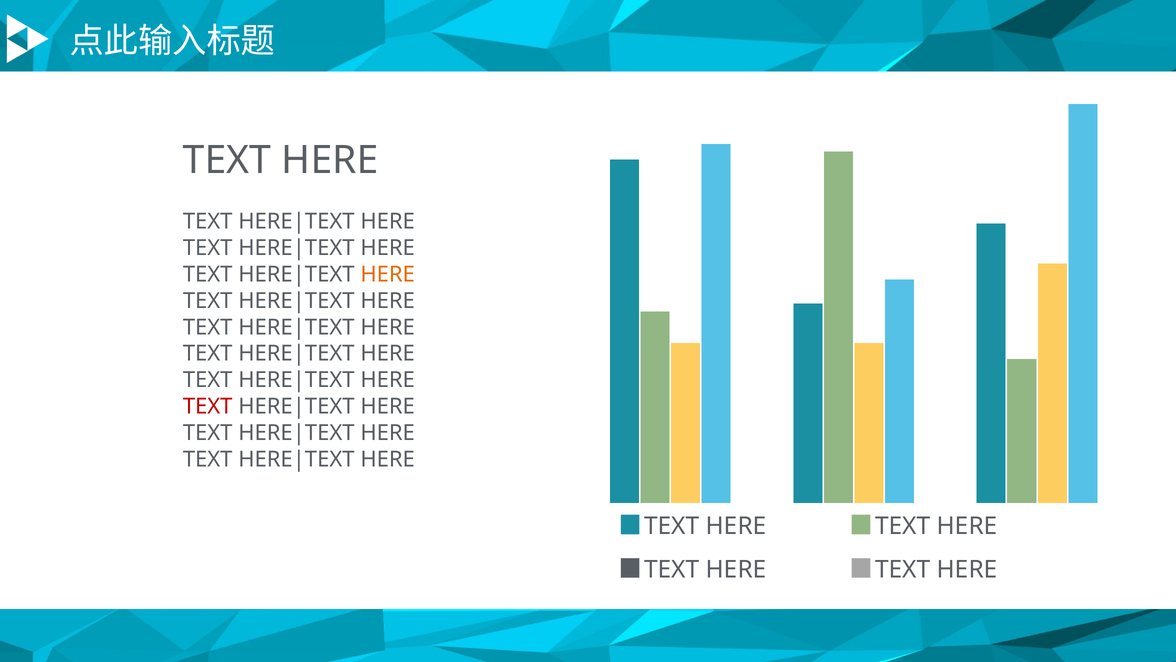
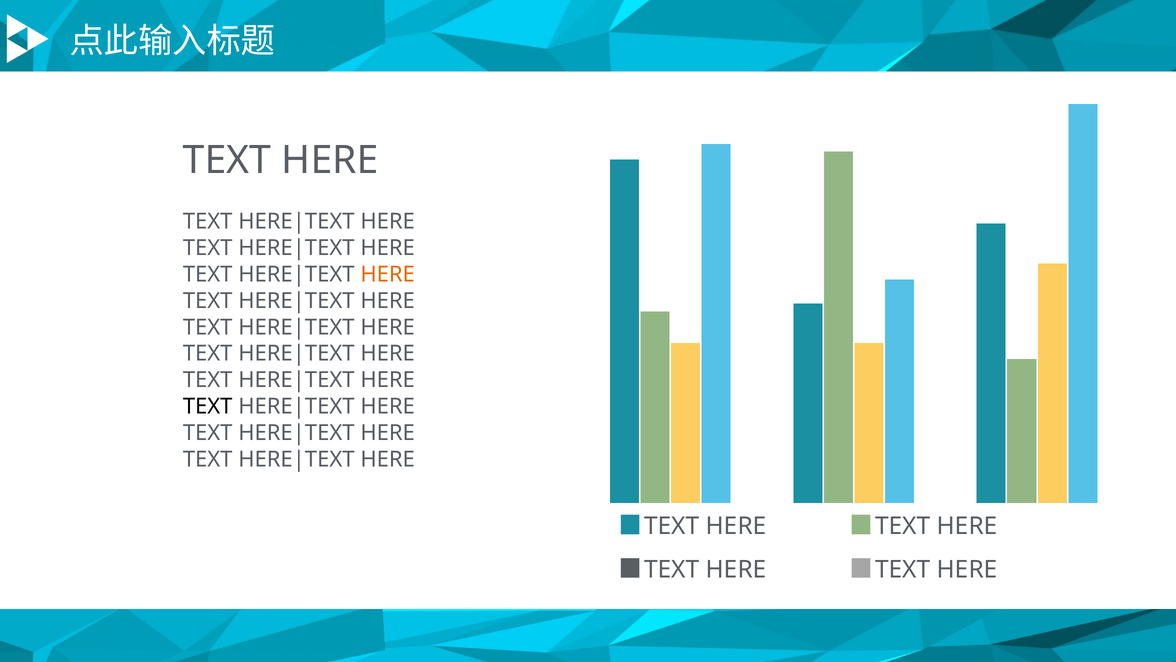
TEXT at (208, 406) colour: red -> black
